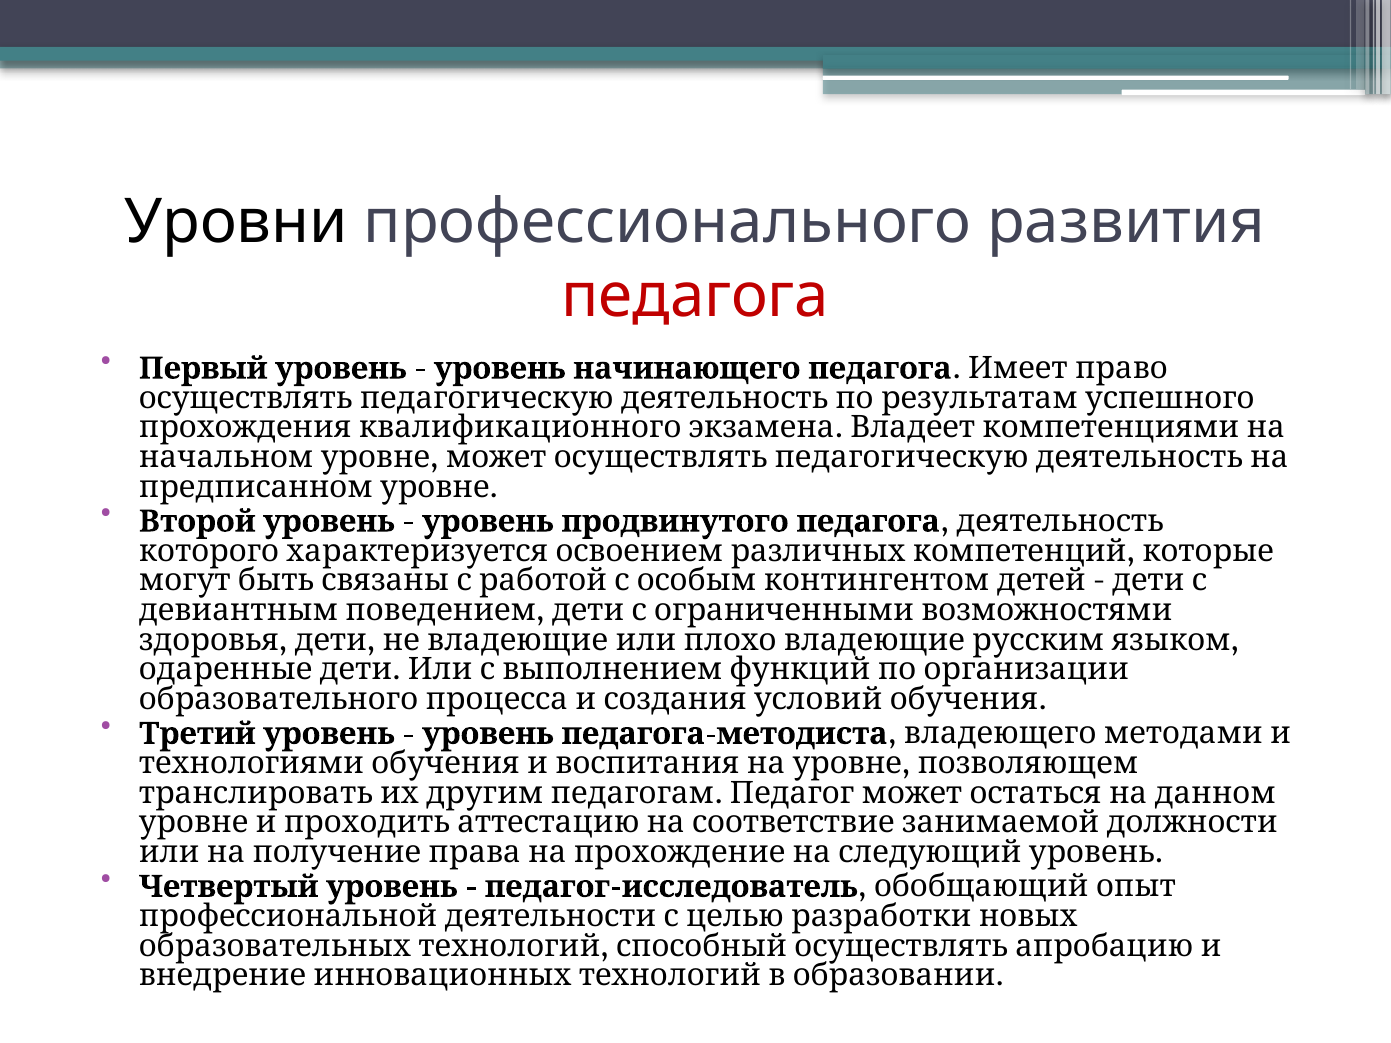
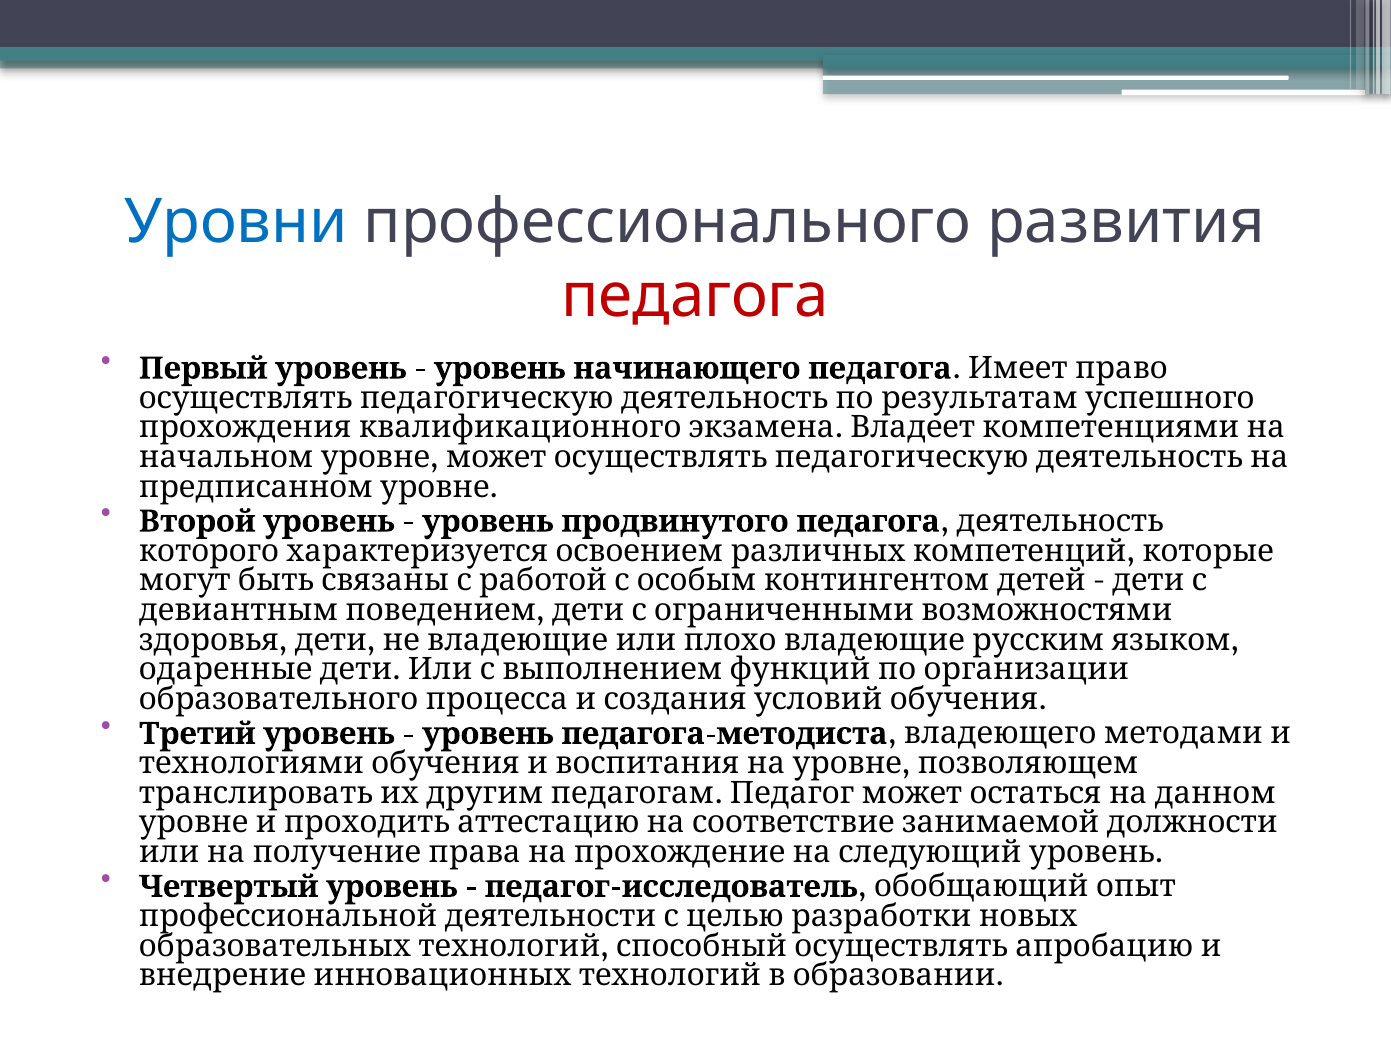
Уровни colour: black -> blue
